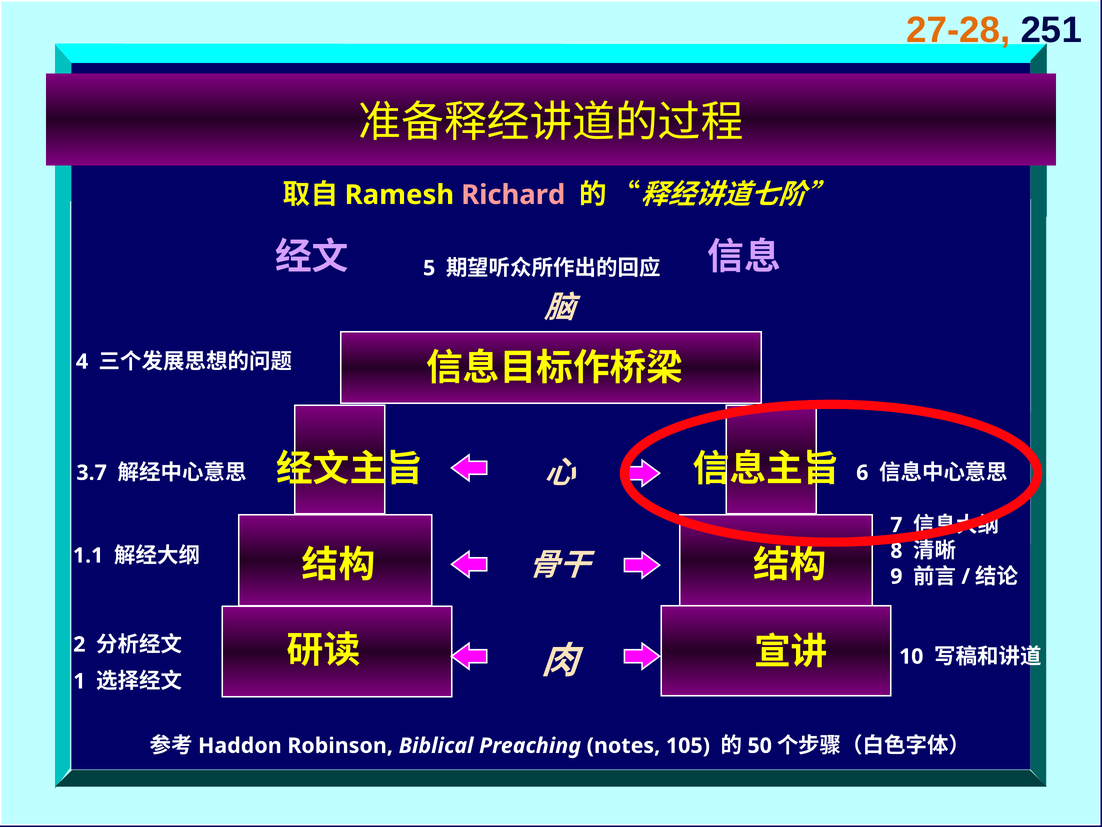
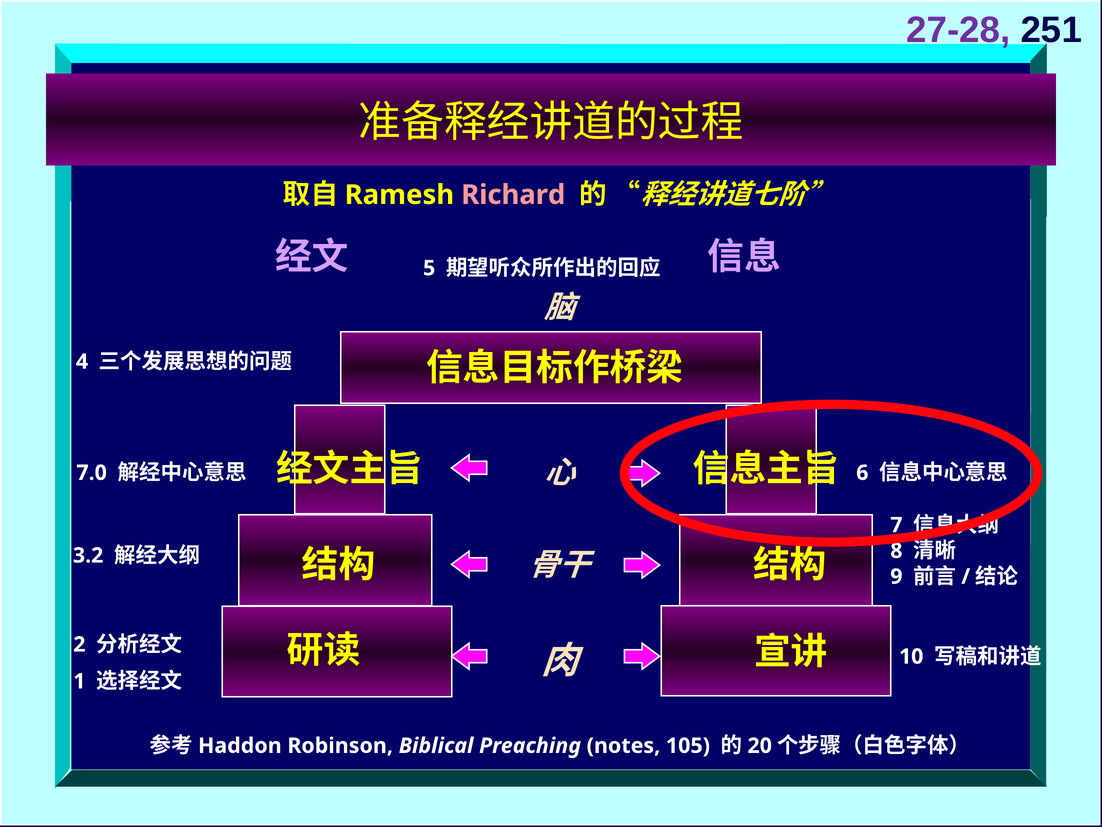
27-28 colour: orange -> purple
3.7: 3.7 -> 7.0
1.1: 1.1 -> 3.2
50: 50 -> 20
